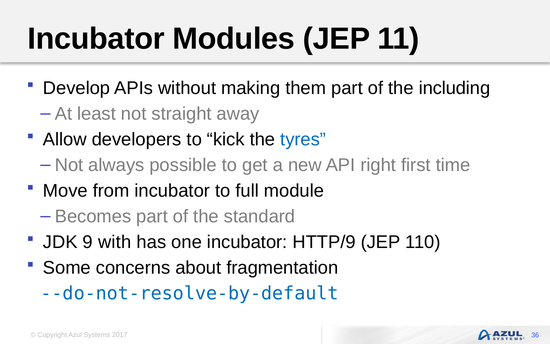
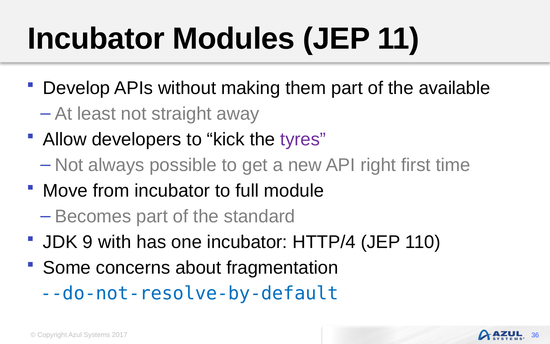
including: including -> available
tyres colour: blue -> purple
HTTP/9: HTTP/9 -> HTTP/4
